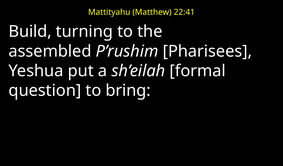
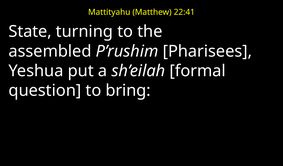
Build: Build -> State
